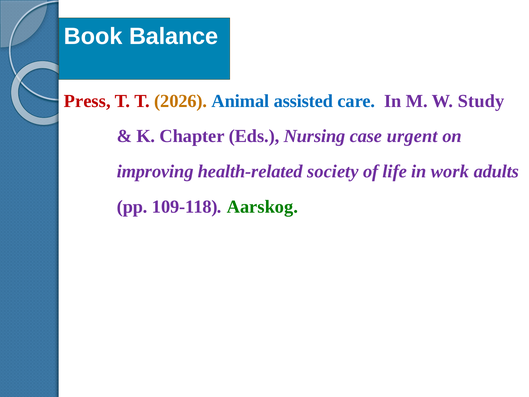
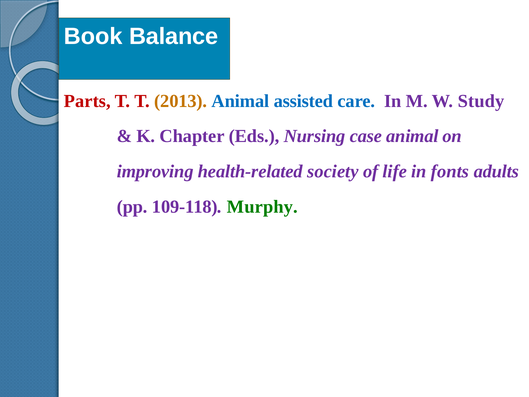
Press: Press -> Parts
2026: 2026 -> 2013
case urgent: urgent -> animal
work: work -> fonts
Aarskog: Aarskog -> Murphy
